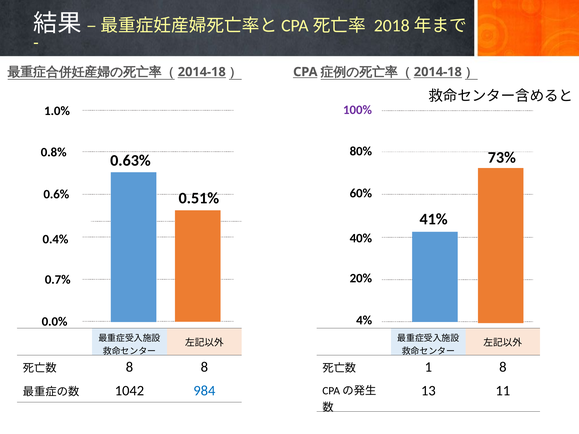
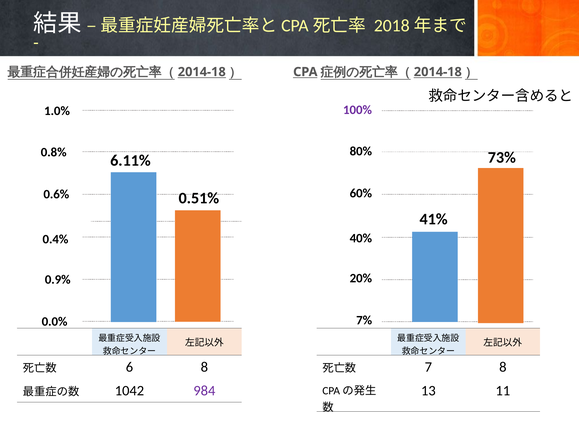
0.63%: 0.63% -> 6.11%
0.7%: 0.7% -> 0.9%
4%: 4% -> 7%
8 at (129, 367): 8 -> 6
1: 1 -> 7
984 colour: blue -> purple
